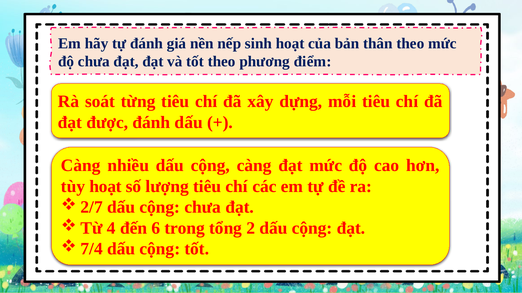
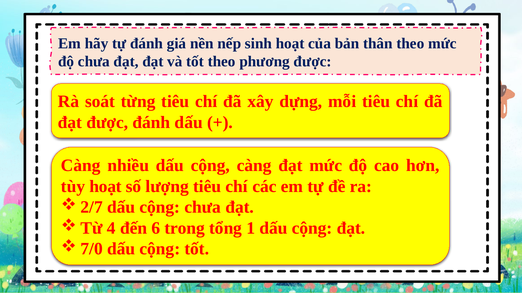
phương điểm: điểm -> được
2: 2 -> 1
7/4: 7/4 -> 7/0
